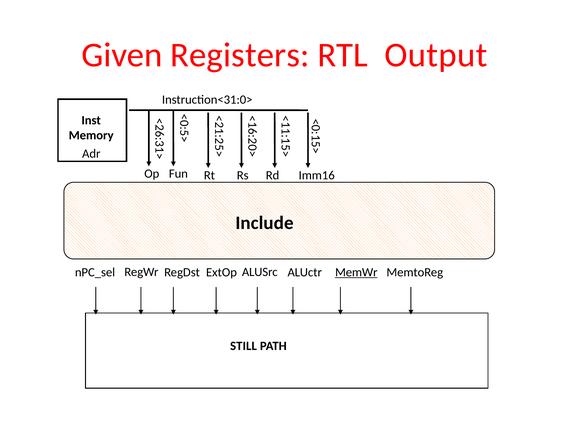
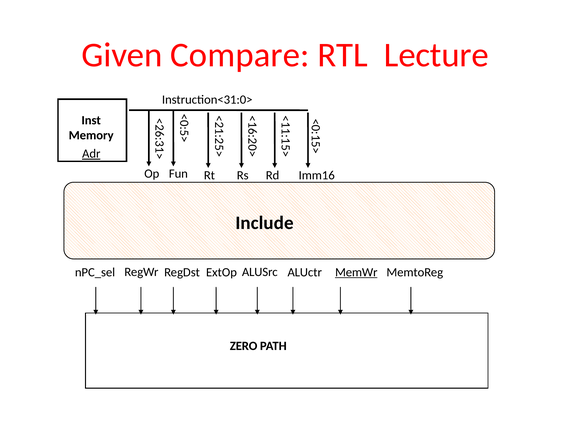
Registers: Registers -> Compare
Output: Output -> Lecture
Adr underline: none -> present
STILL: STILL -> ZERO
